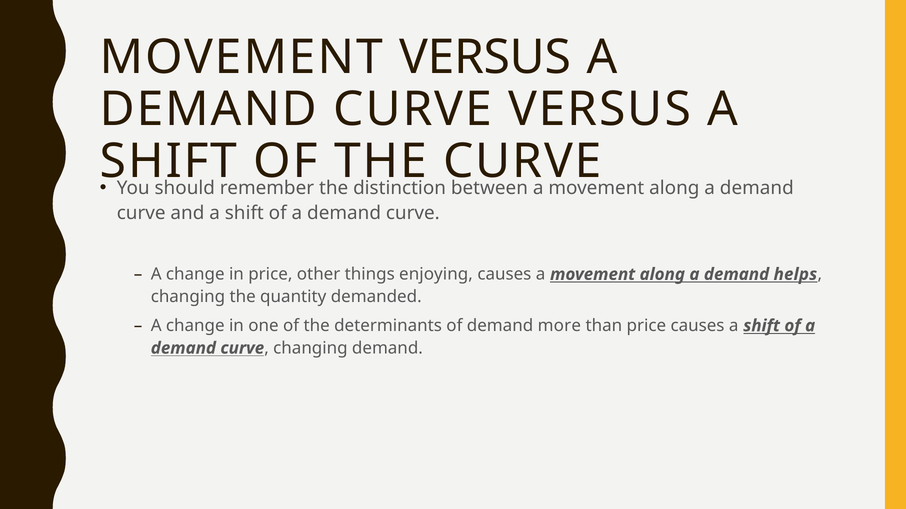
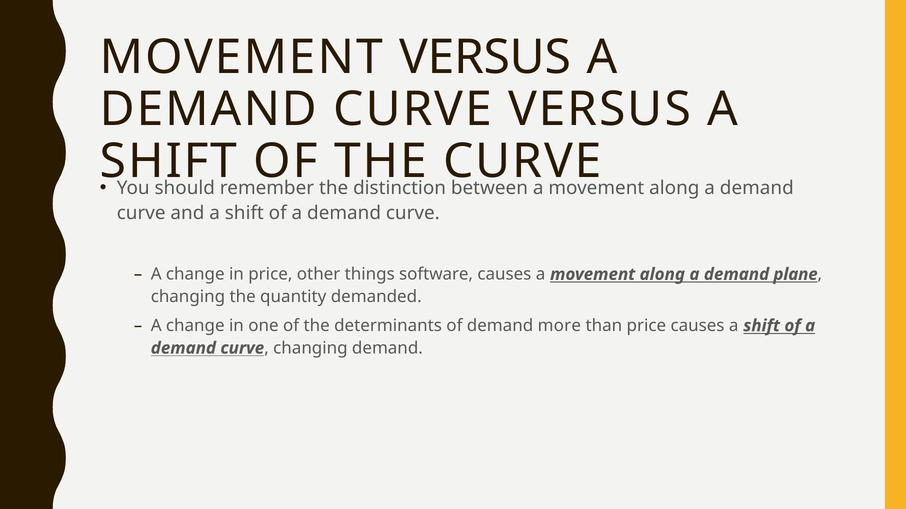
enjoying: enjoying -> software
helps: helps -> plane
